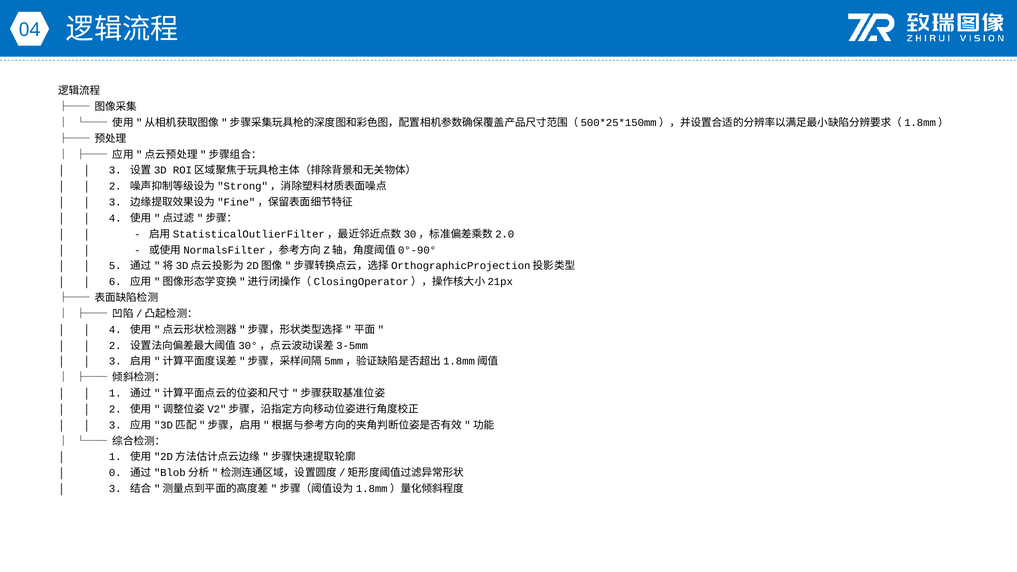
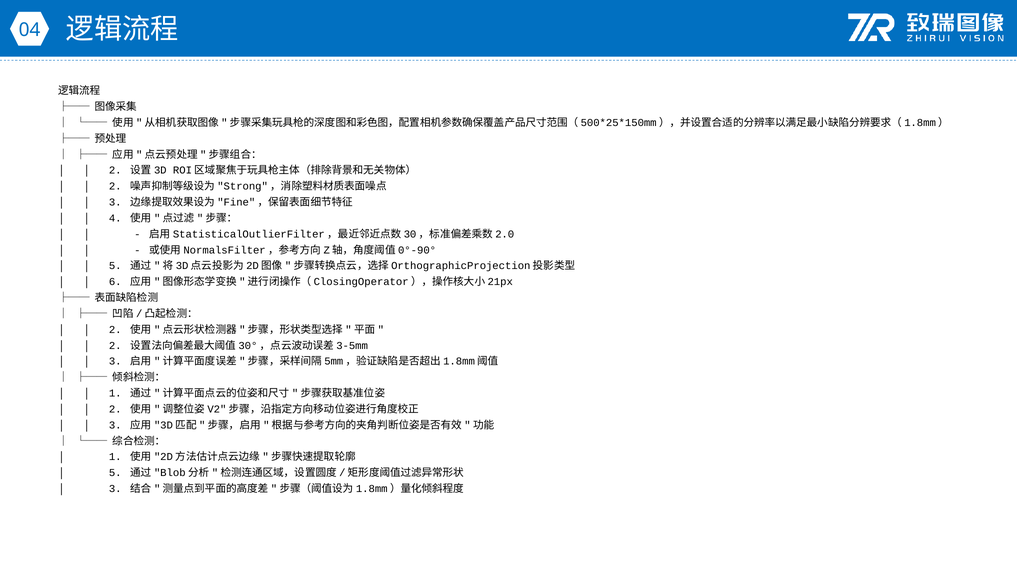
3 at (115, 170): 3 -> 2
4 at (115, 330): 4 -> 2
0 at (115, 473): 0 -> 5
